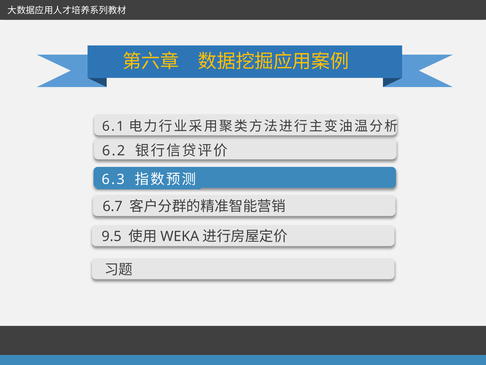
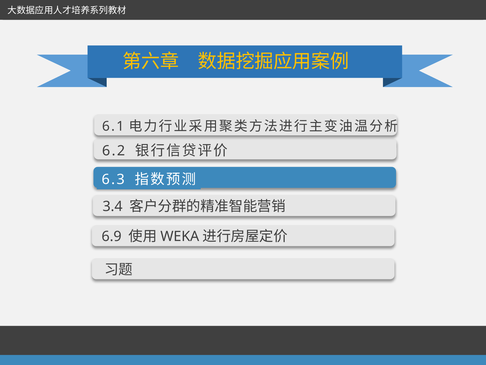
6.7: 6.7 -> 3.4
9.5: 9.5 -> 6.9
